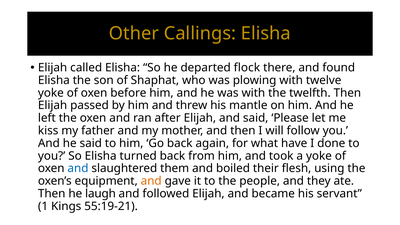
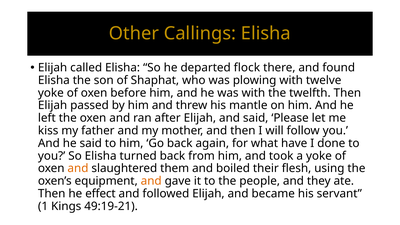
and at (78, 168) colour: blue -> orange
laugh: laugh -> effect
55:19-21: 55:19-21 -> 49:19-21
